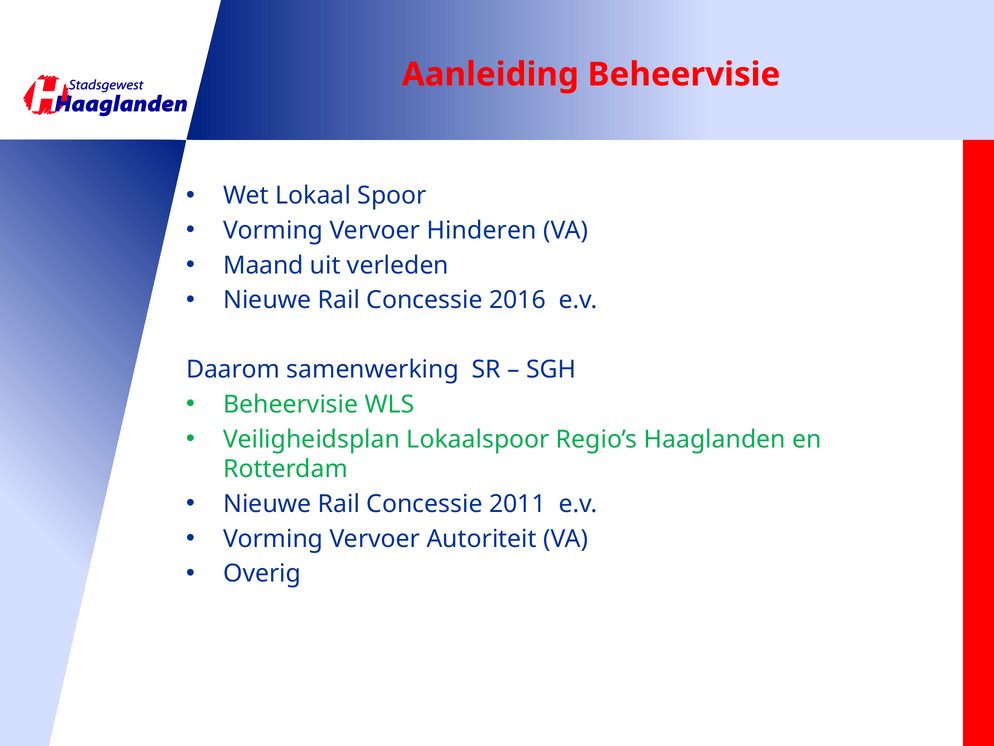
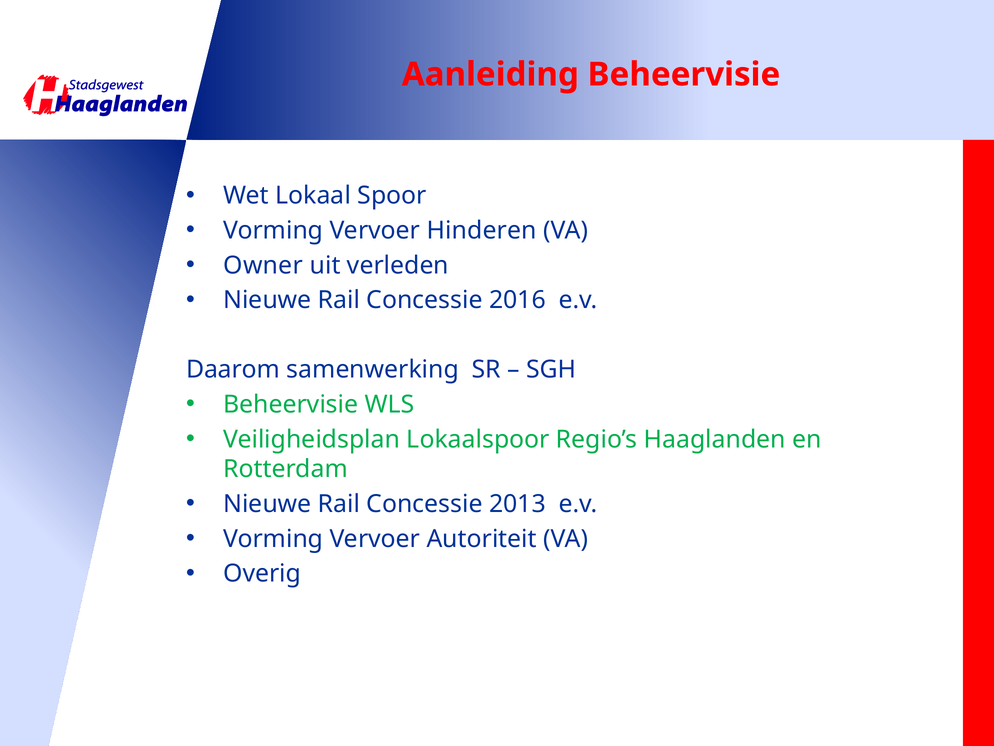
Maand: Maand -> Owner
2011: 2011 -> 2013
